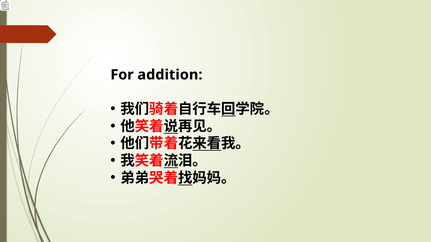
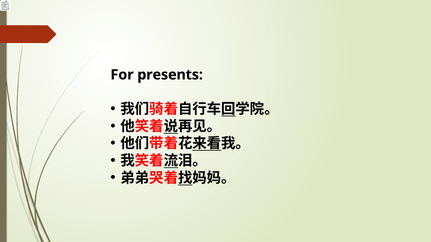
addition: addition -> presents
